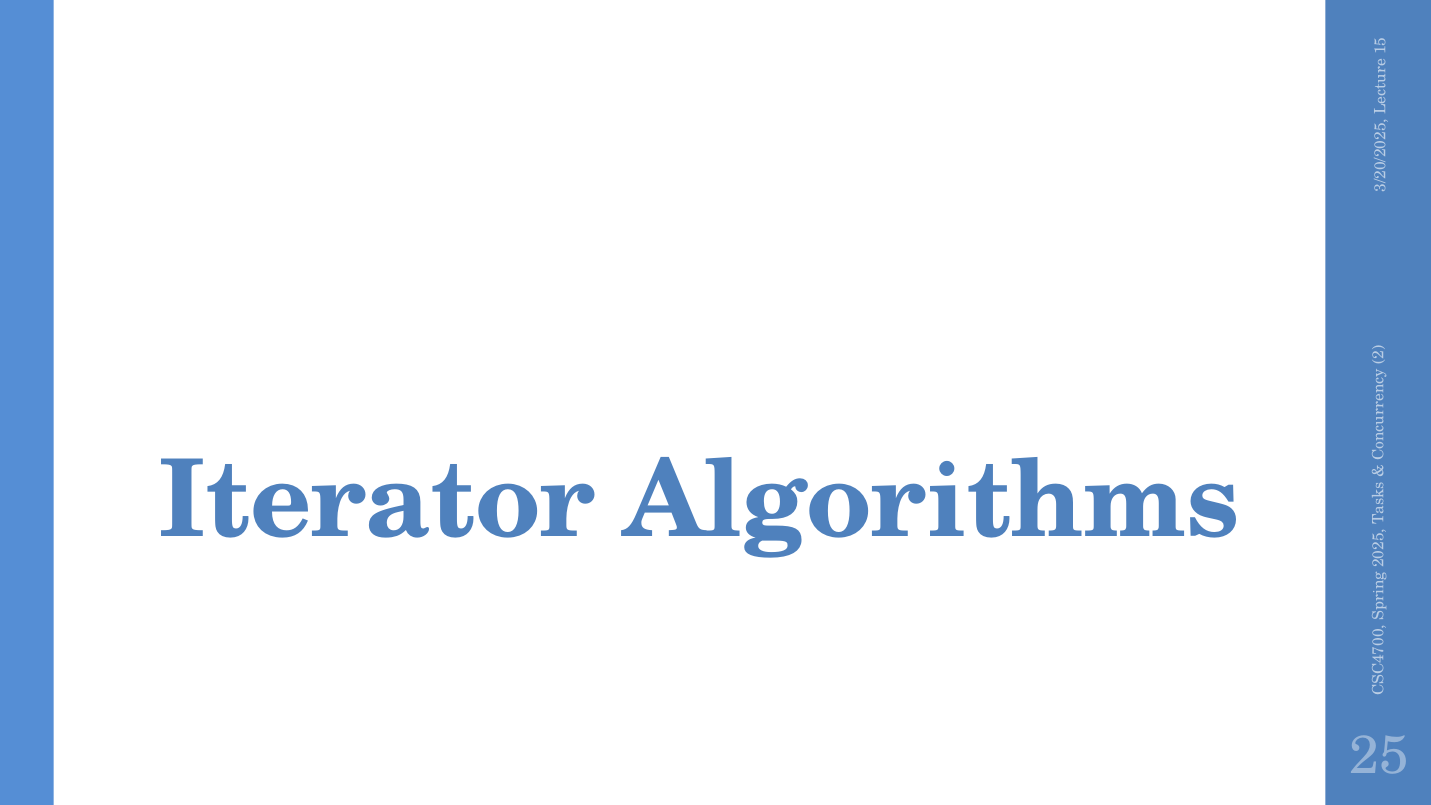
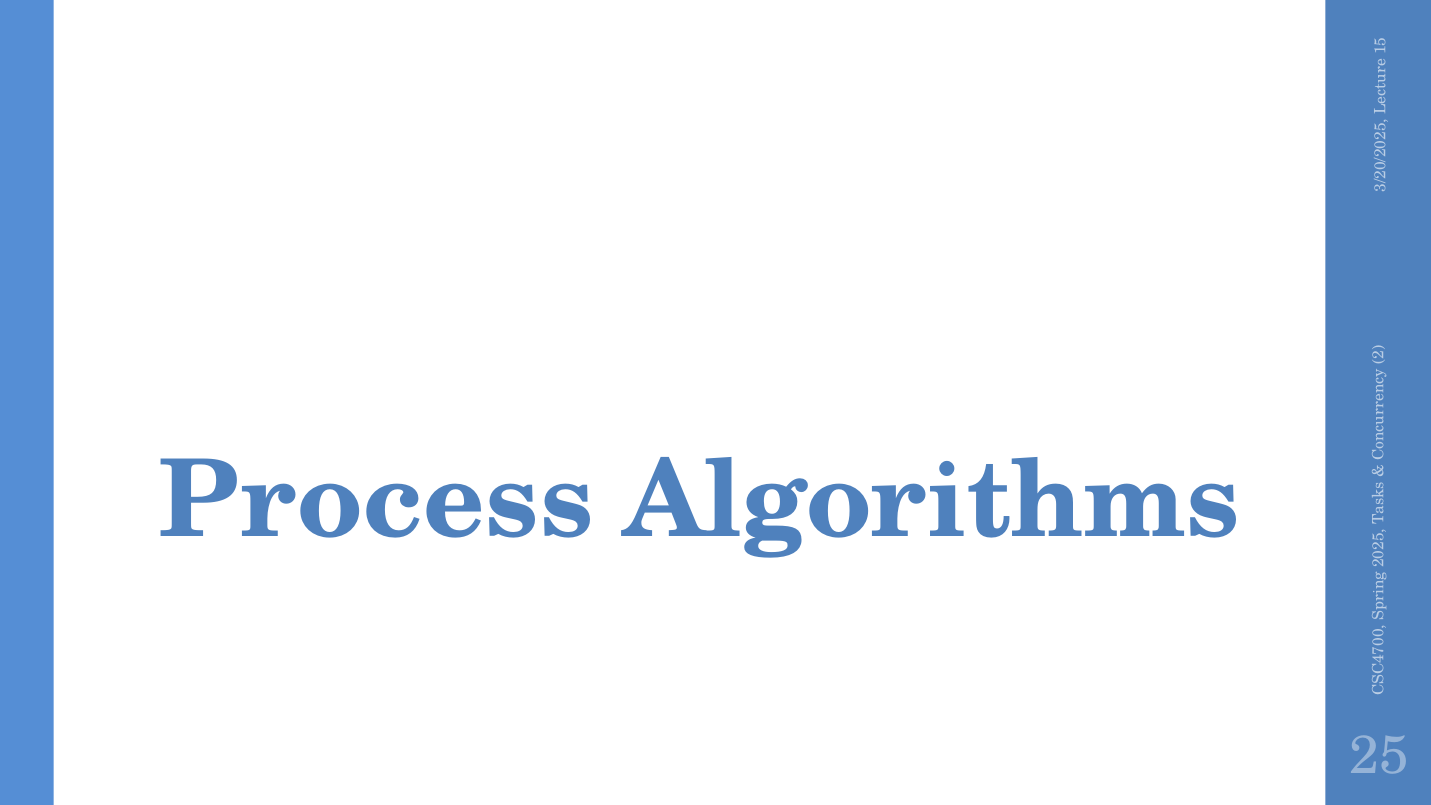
Iterator: Iterator -> Process
